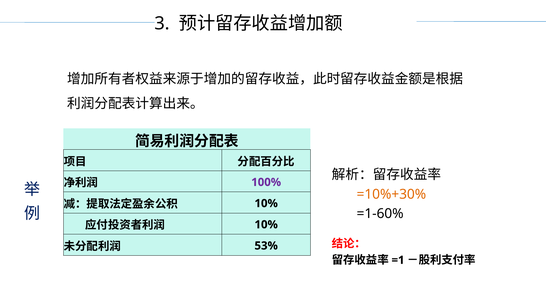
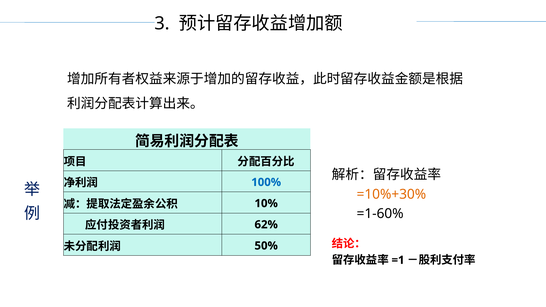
100% colour: purple -> blue
10% at (266, 225): 10% -> 62%
53%: 53% -> 50%
